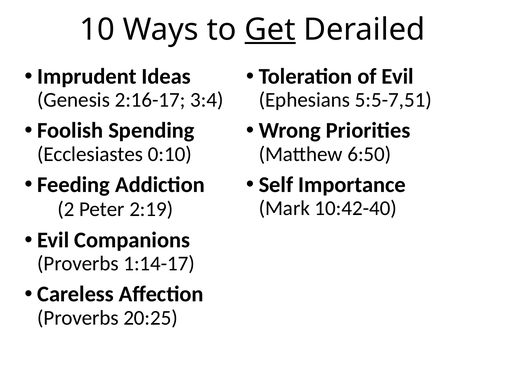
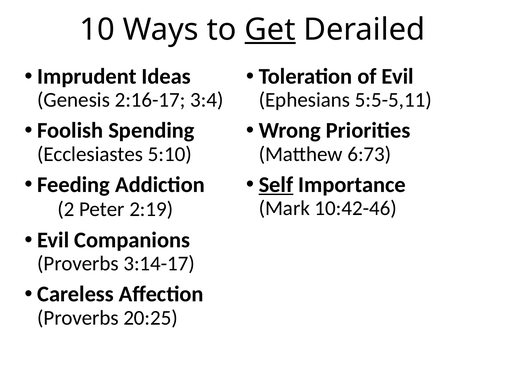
5:5-7,51: 5:5-7,51 -> 5:5-5,11
0:10: 0:10 -> 5:10
6:50: 6:50 -> 6:73
Self underline: none -> present
10:42-40: 10:42-40 -> 10:42-46
1:14-17: 1:14-17 -> 3:14-17
